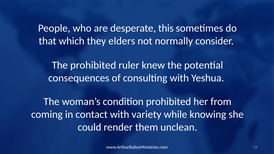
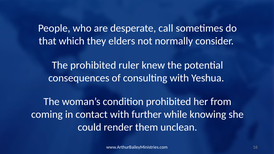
this: this -> call
variety: variety -> further
